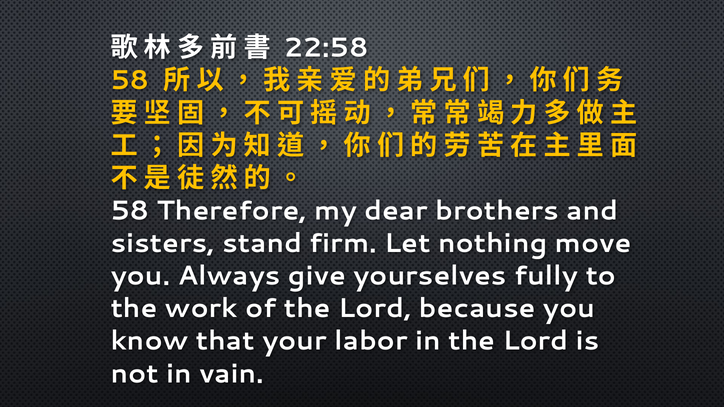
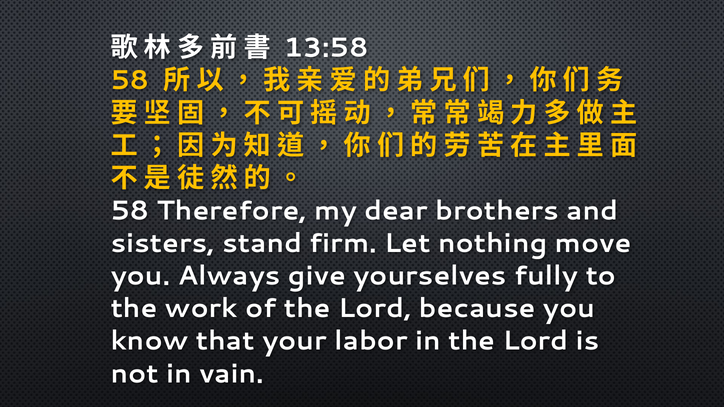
22:58: 22:58 -> 13:58
